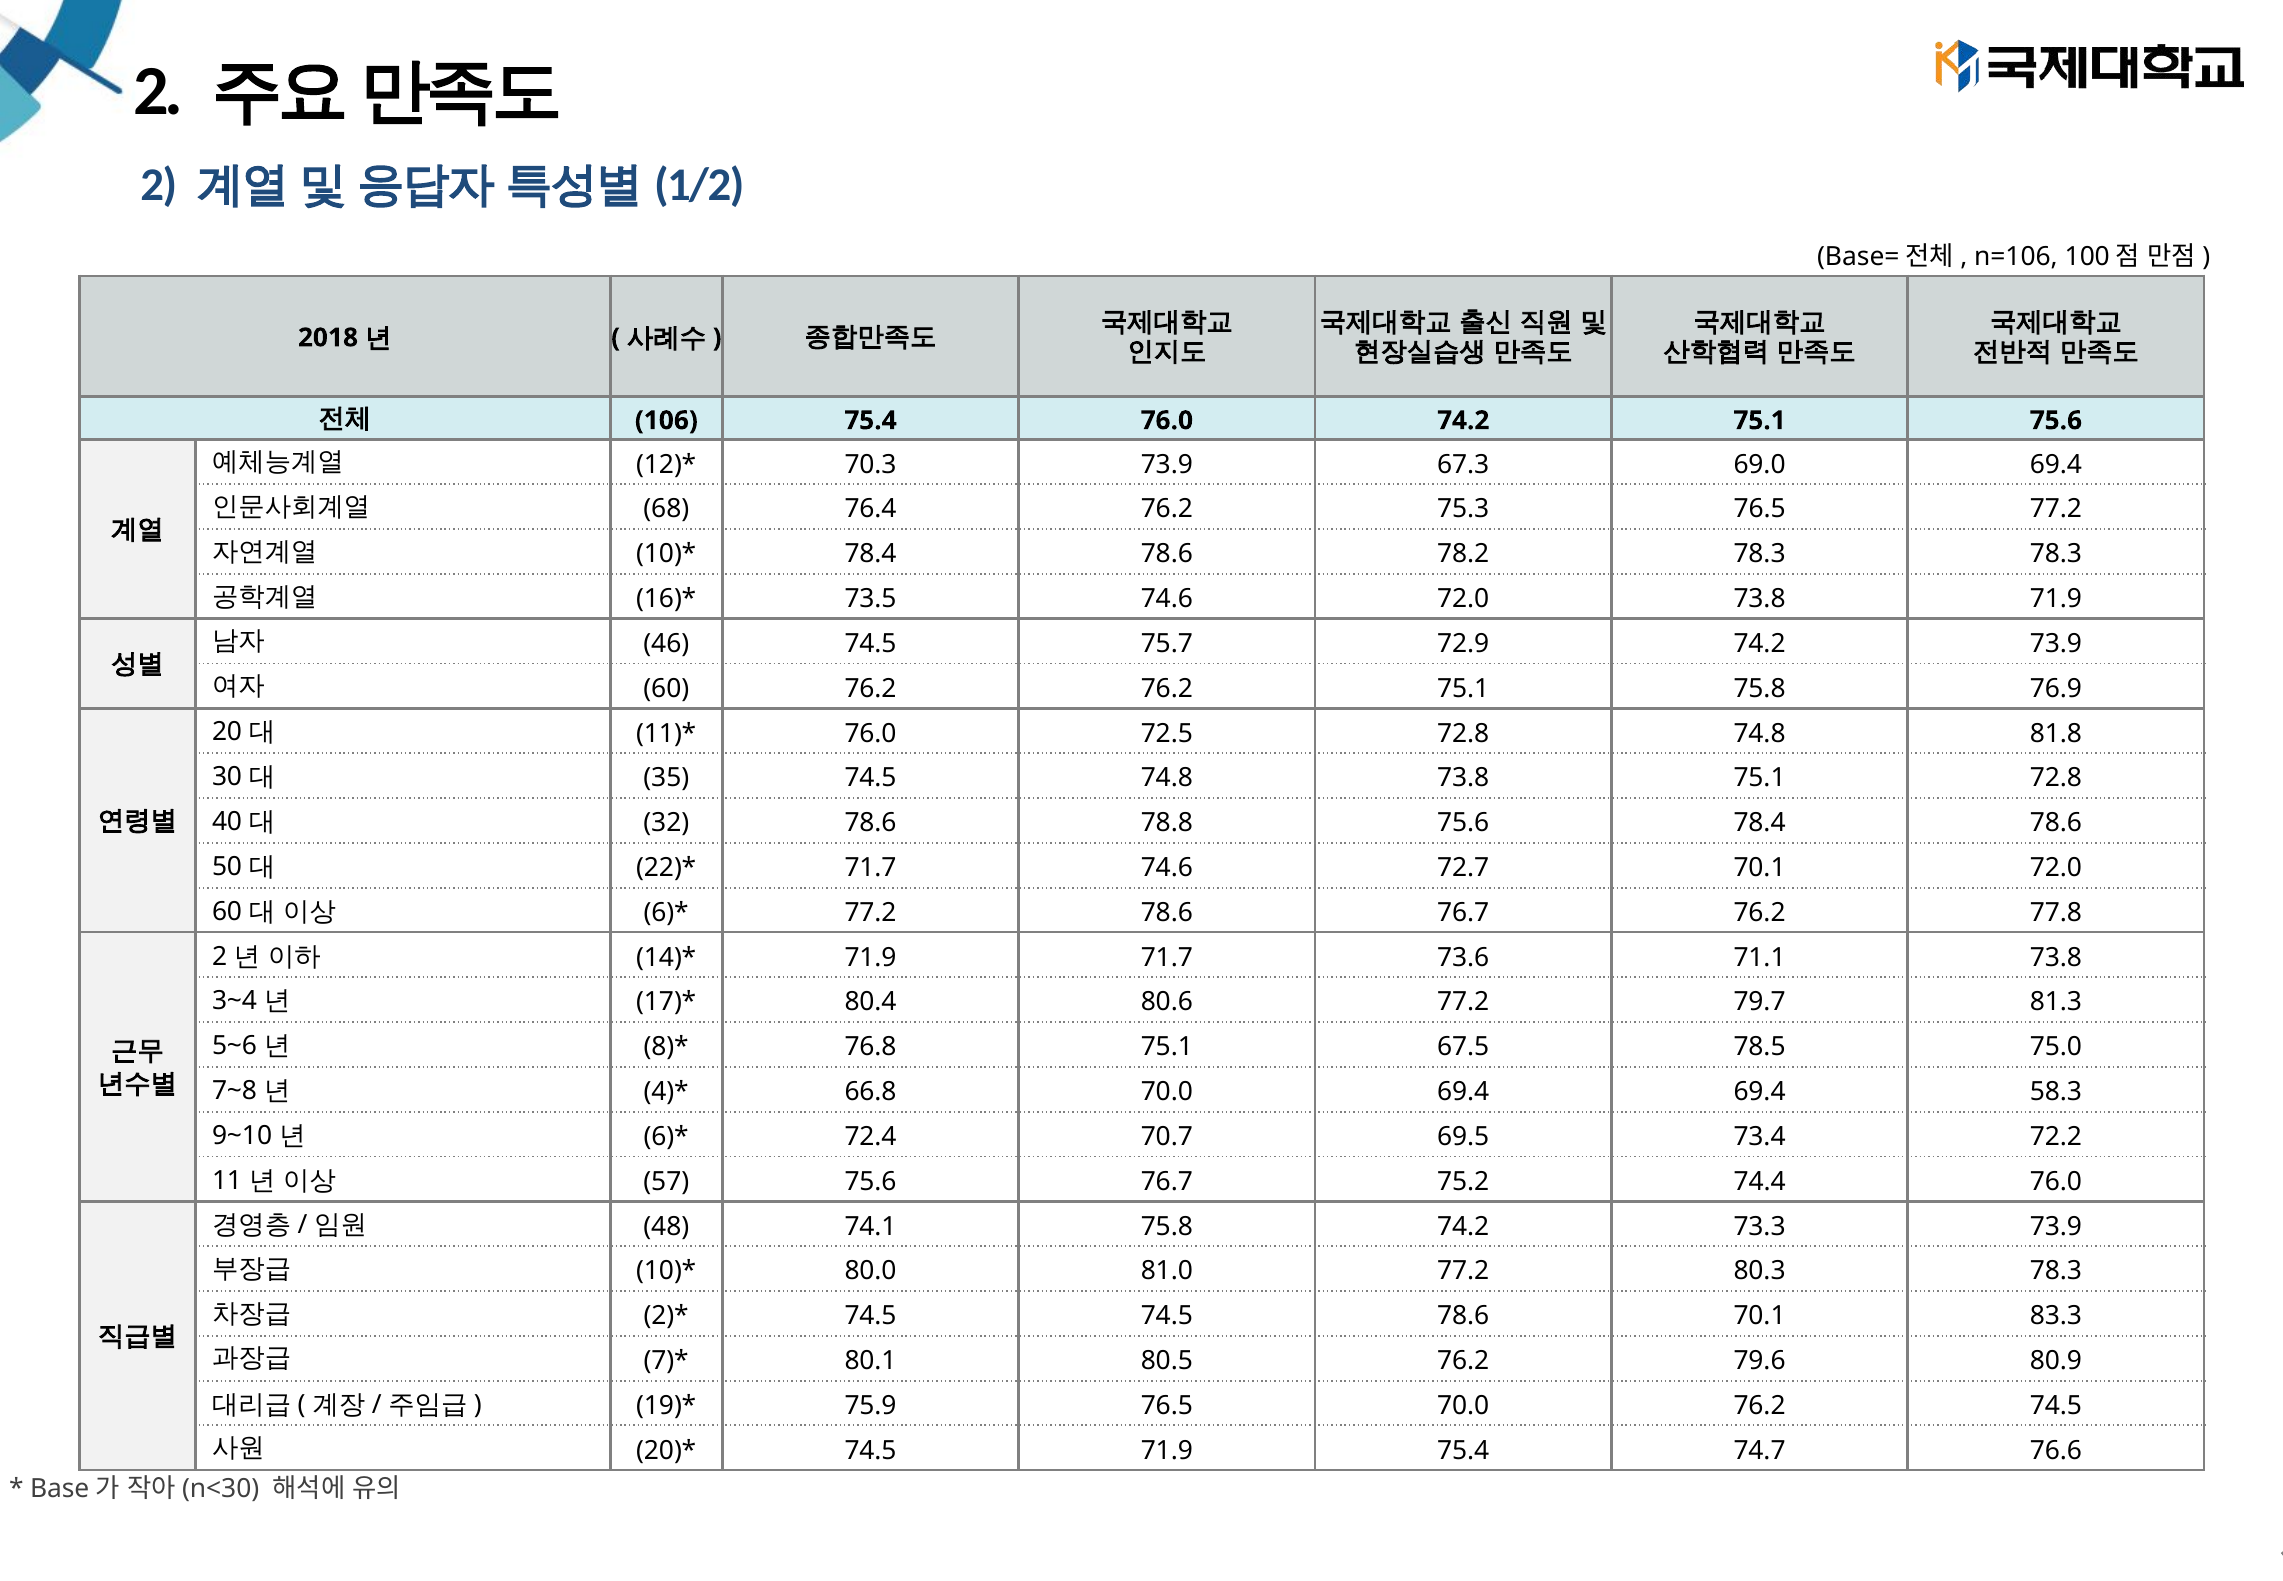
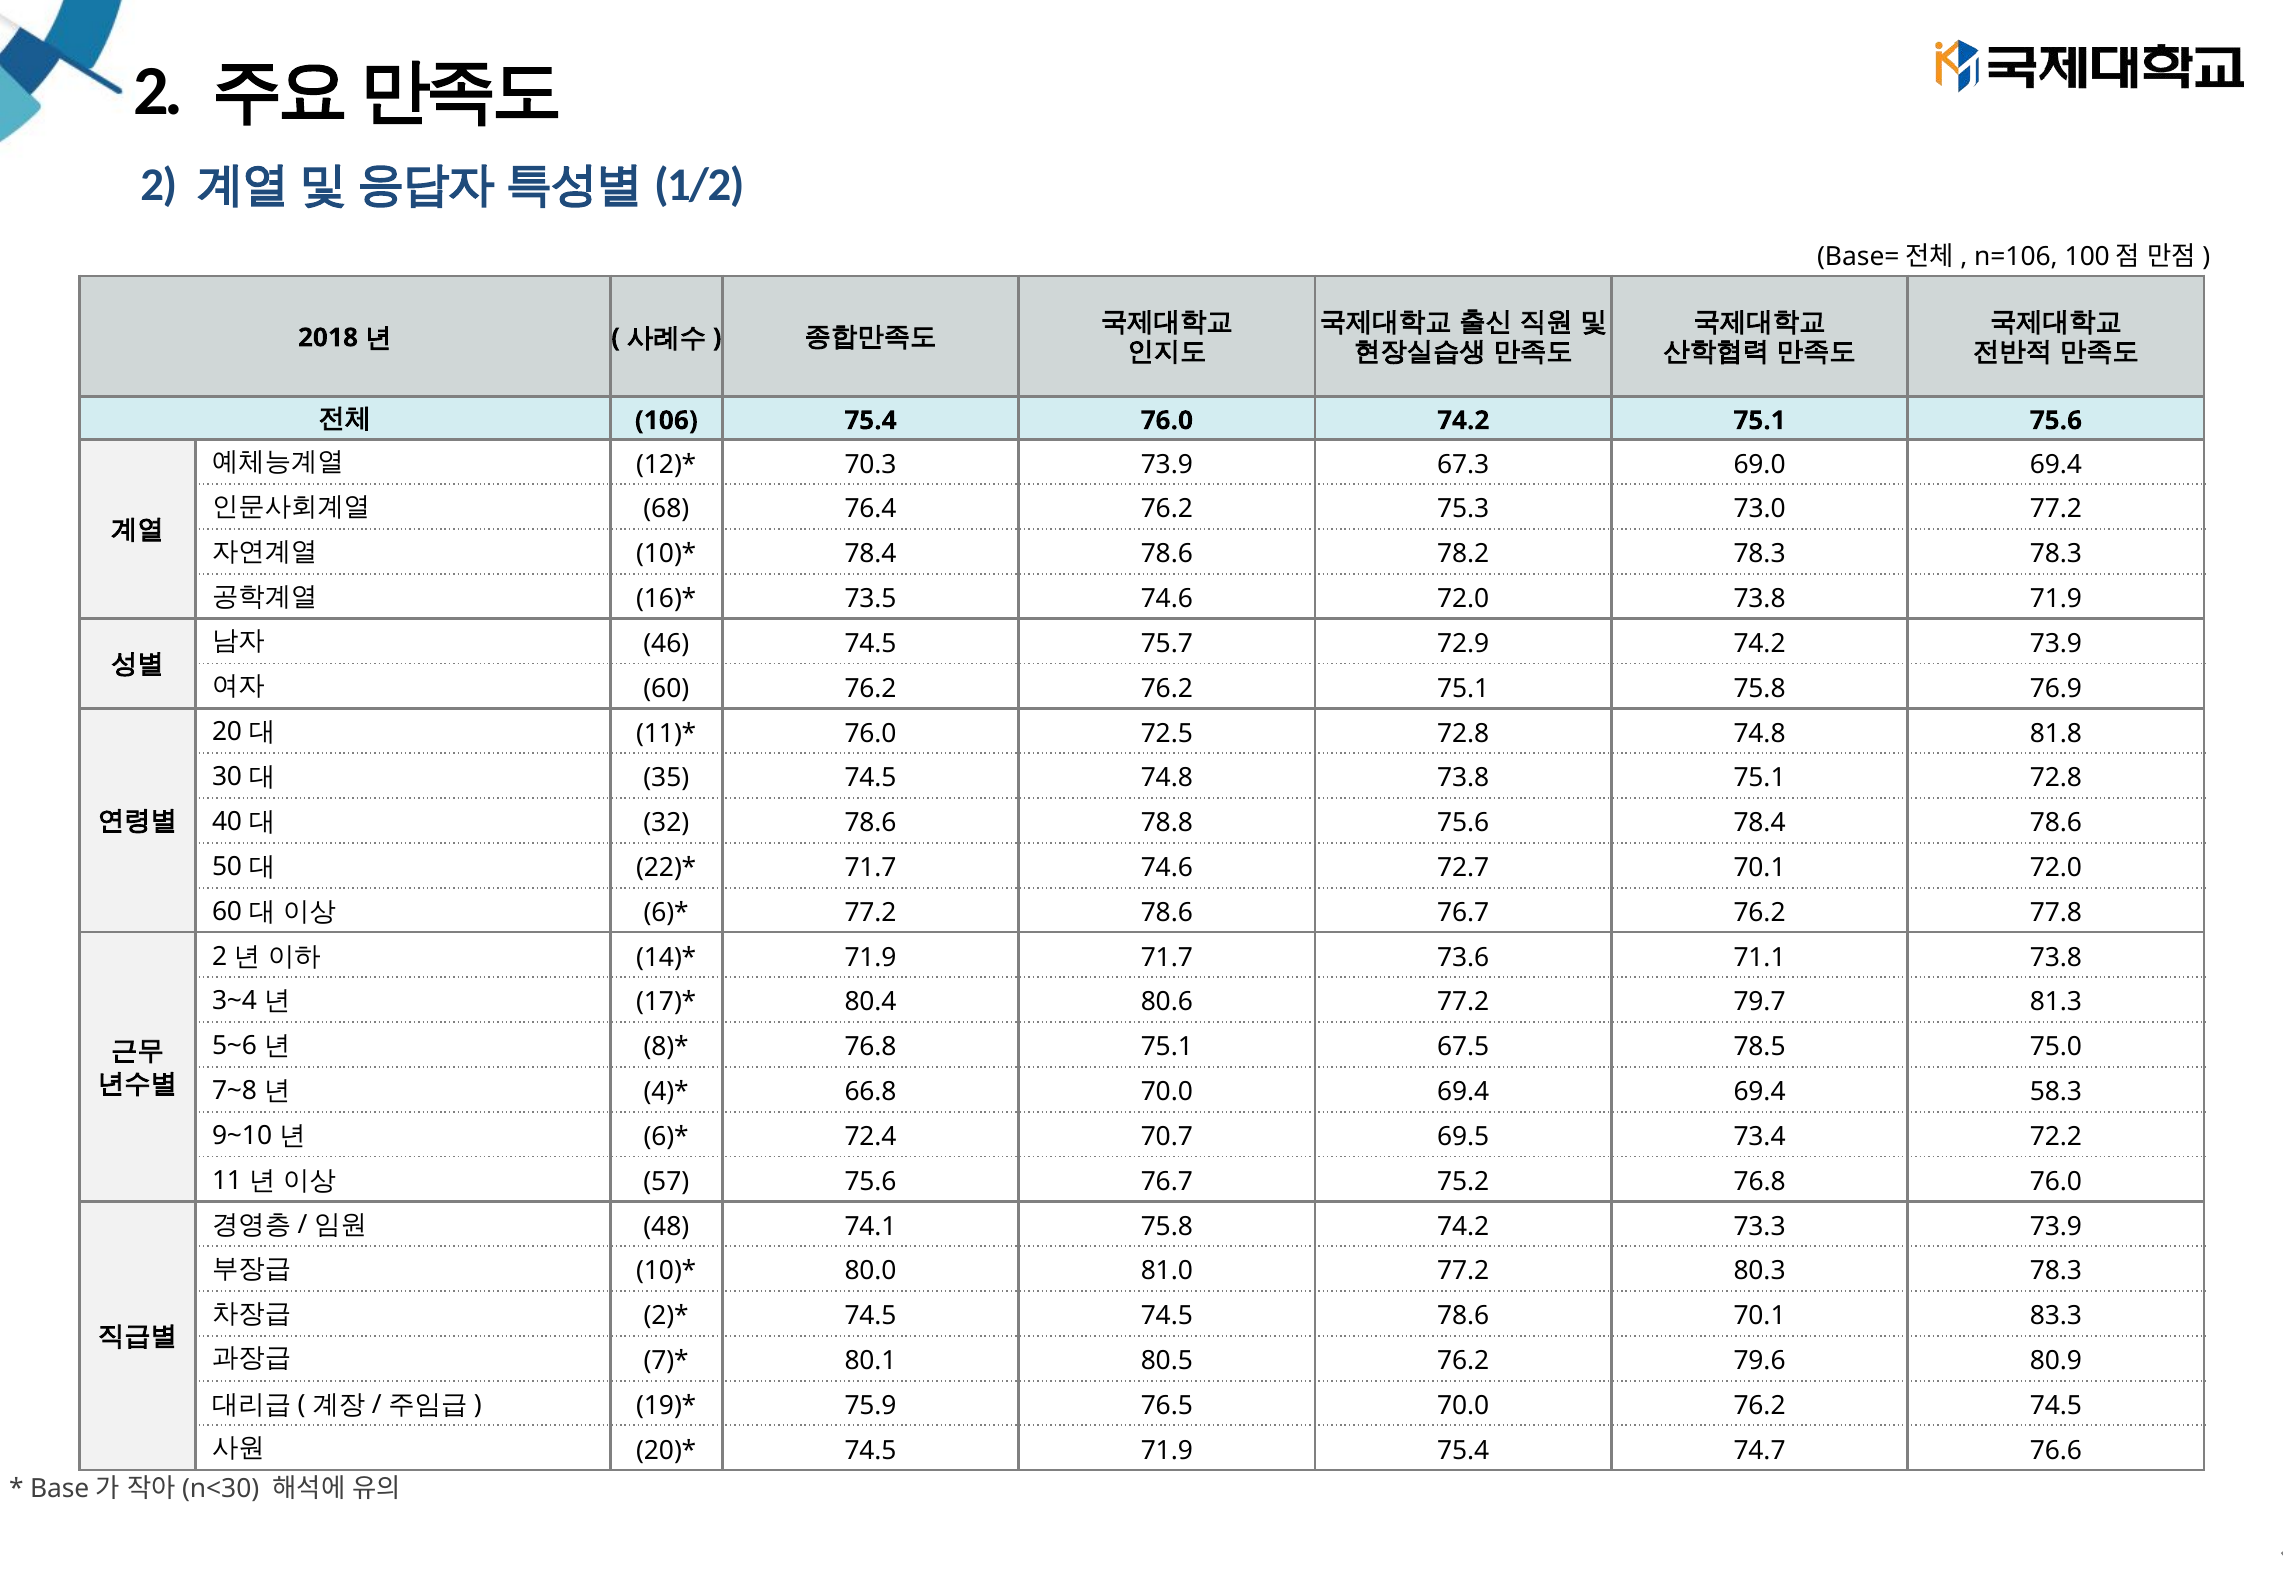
75.3 76.5: 76.5 -> 73.0
75.2 74.4: 74.4 -> 76.8
